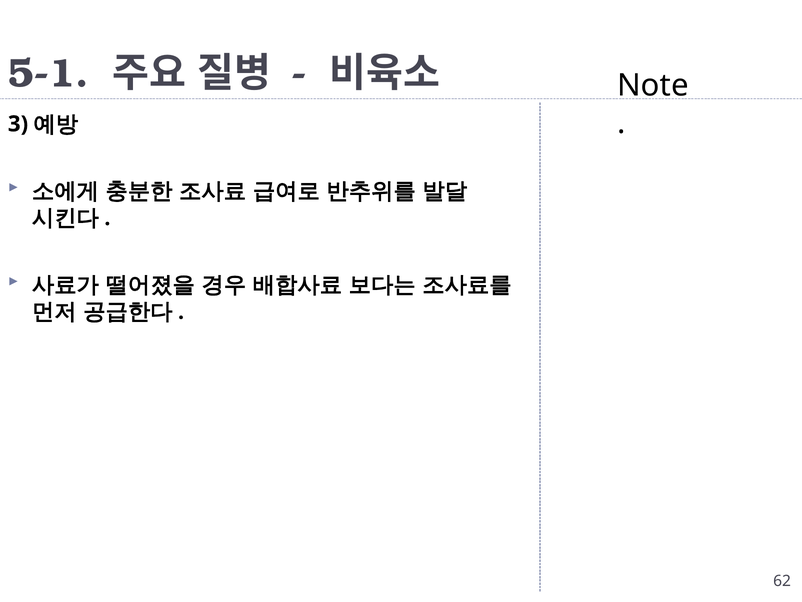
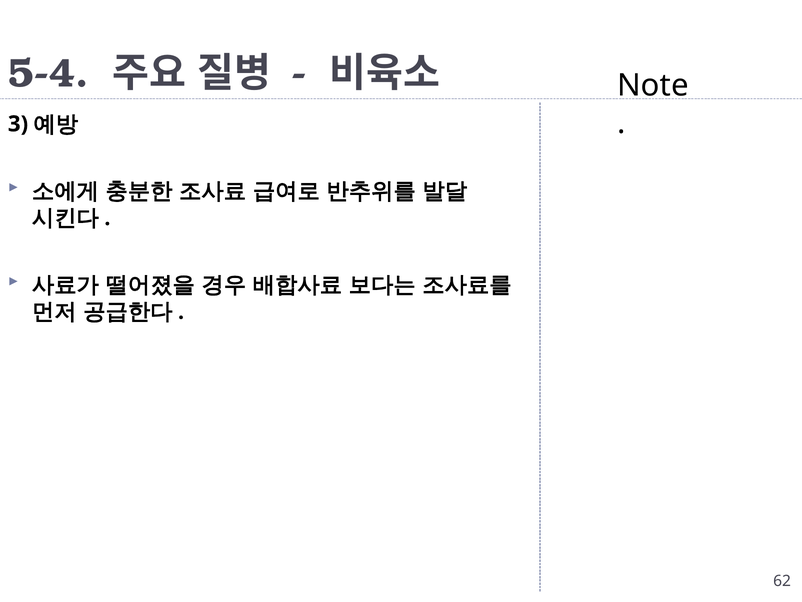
5-1: 5-1 -> 5-4
